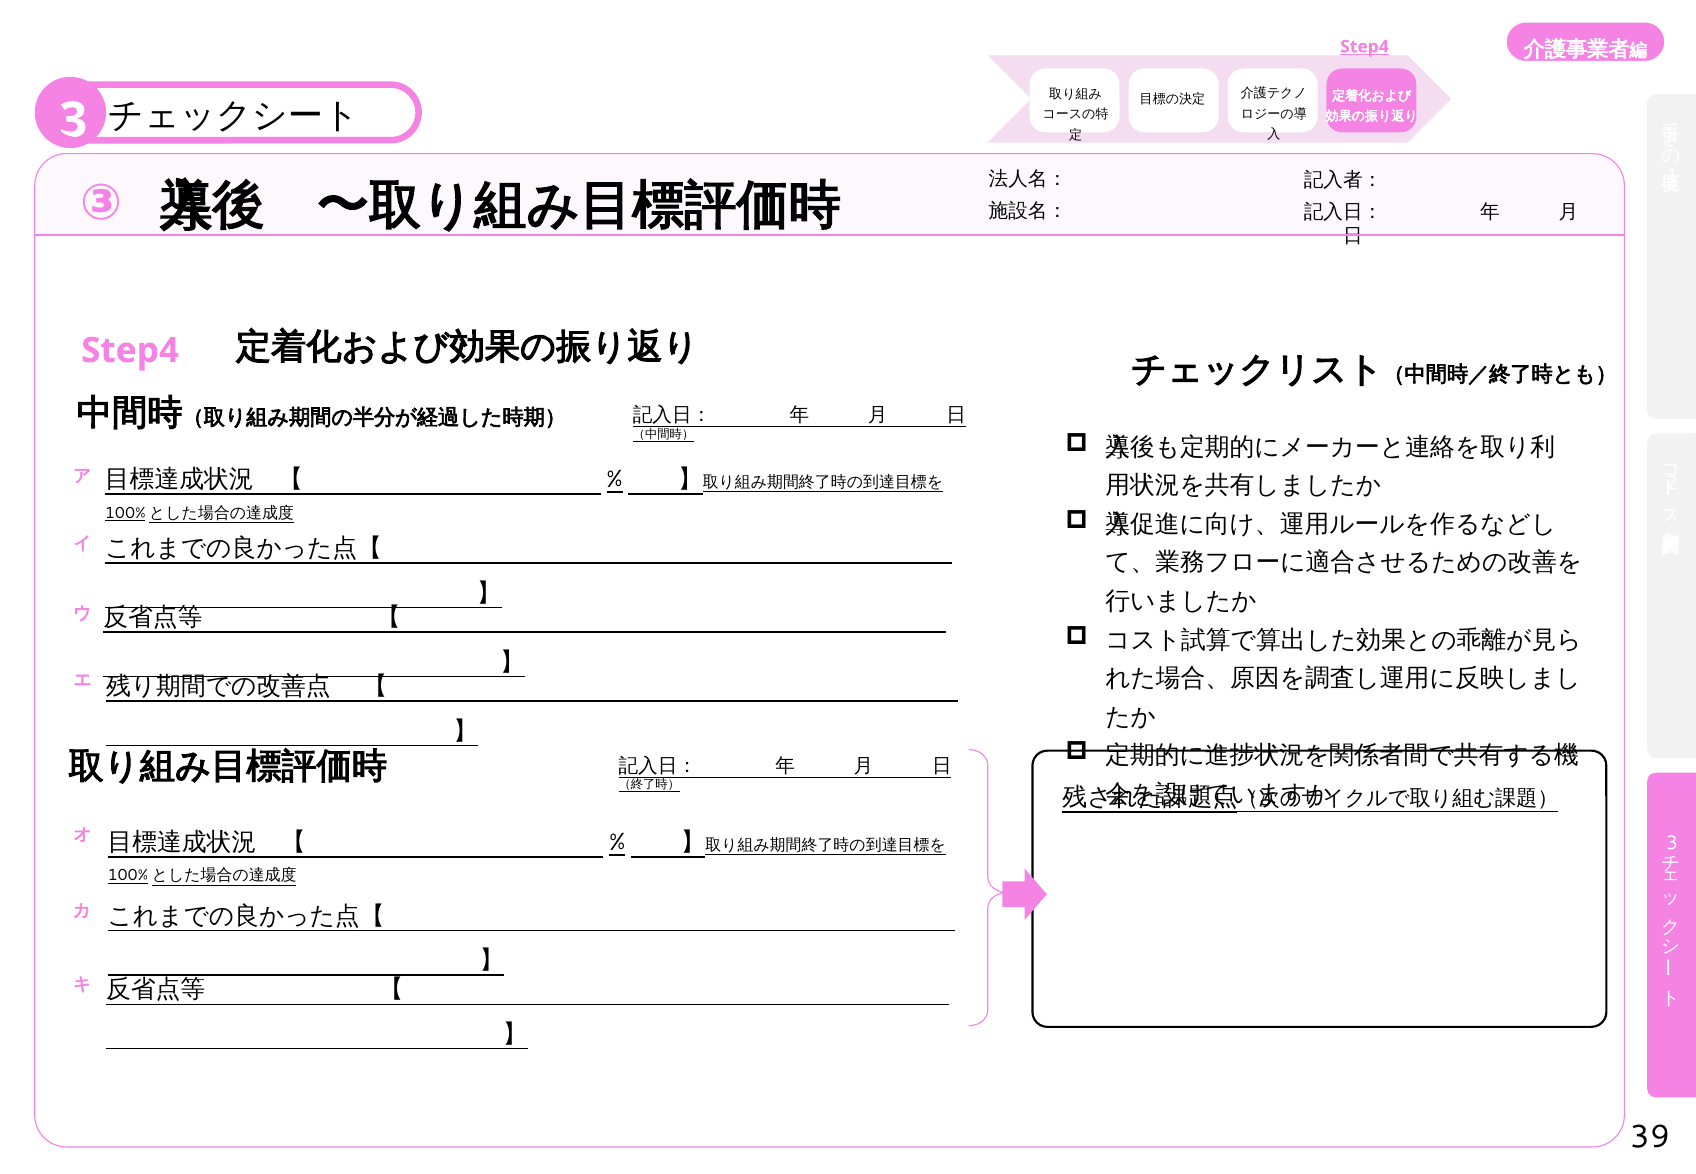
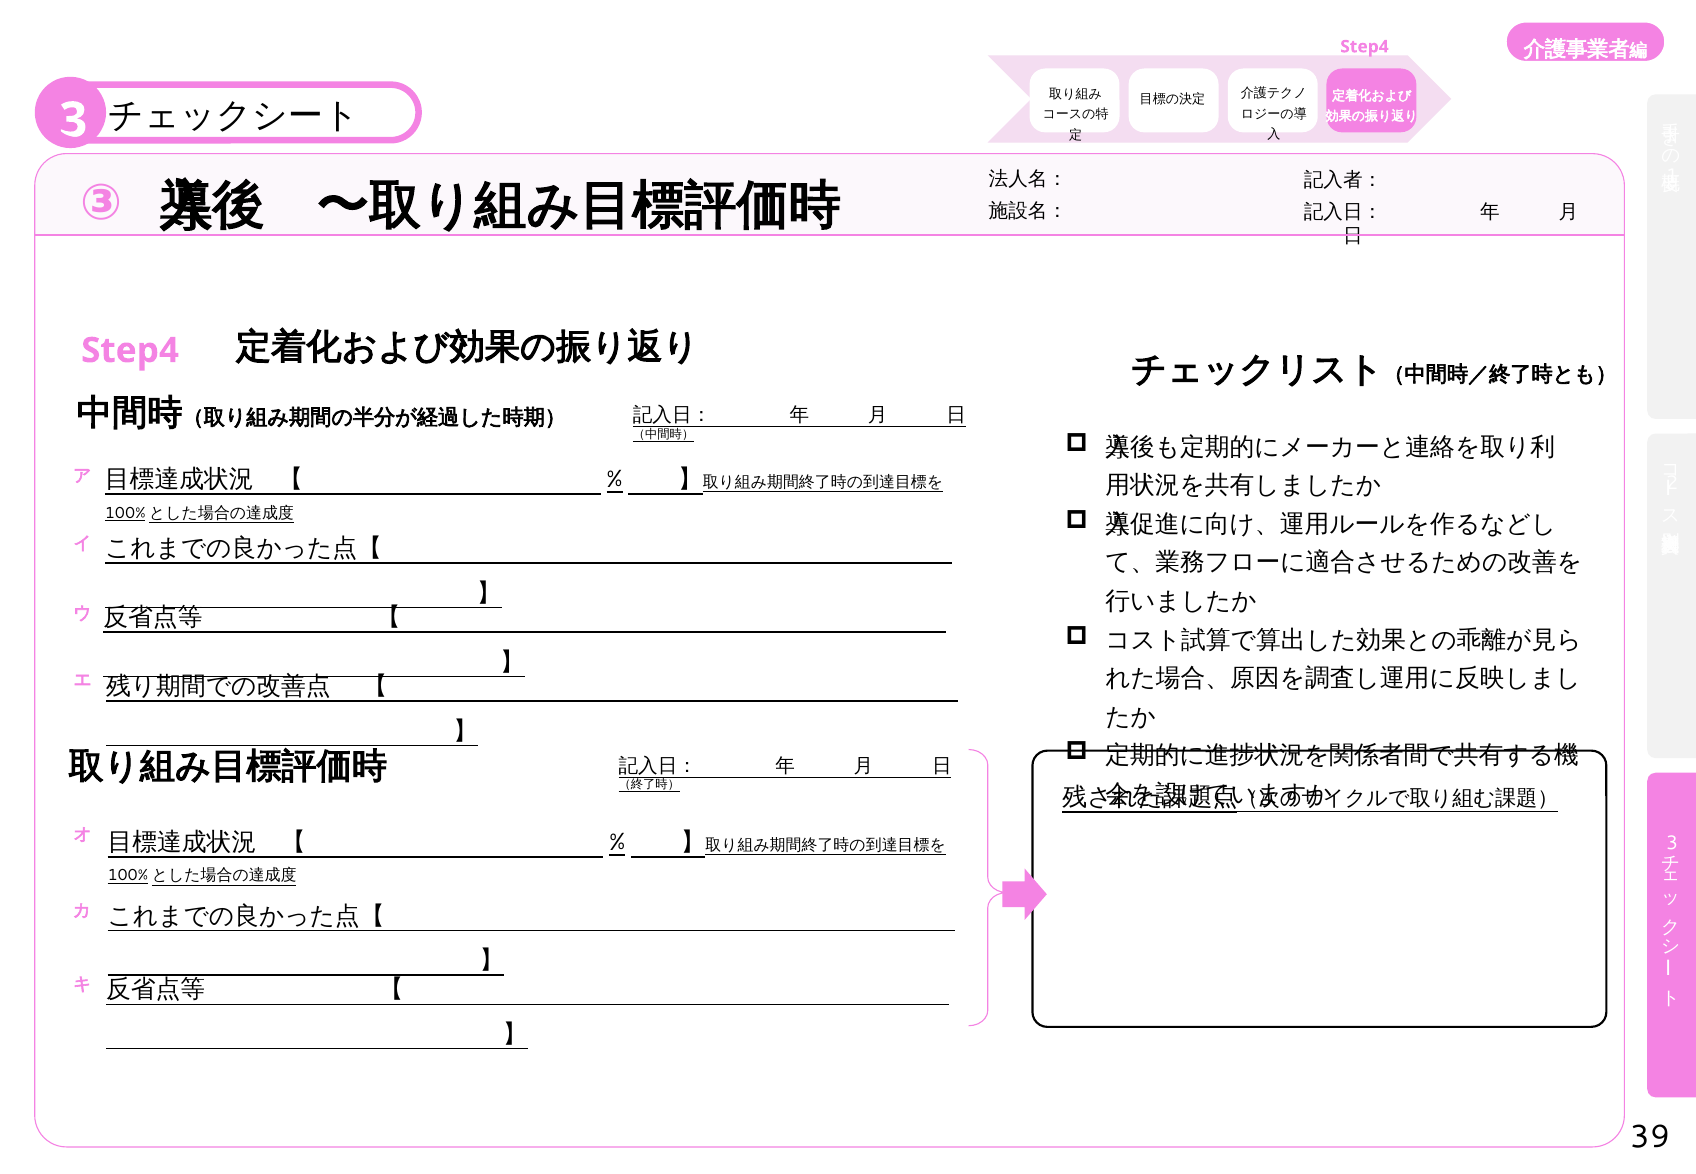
Step4 at (1364, 47) underline: present -> none
